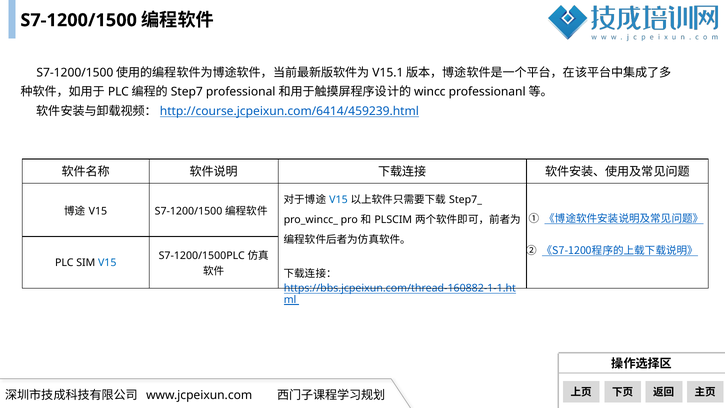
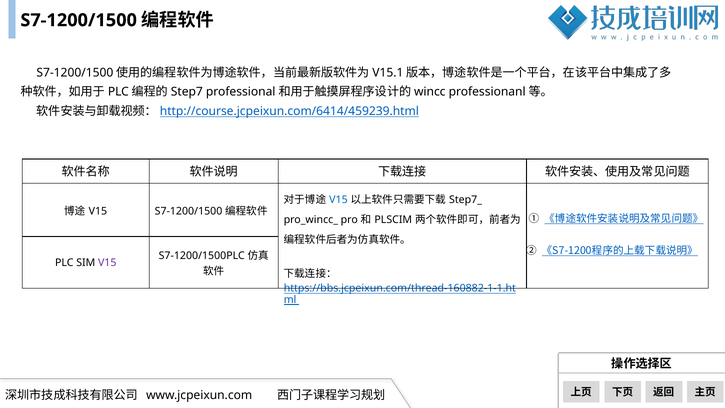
V15 at (107, 263) colour: blue -> purple
